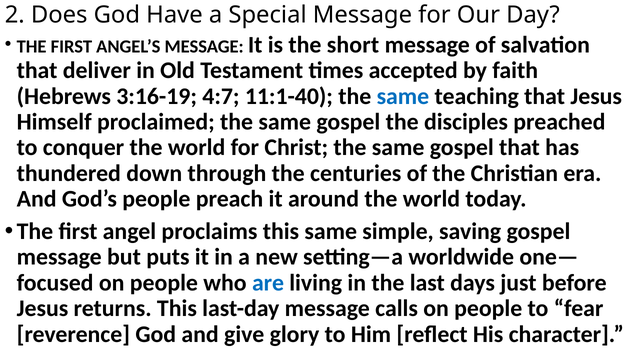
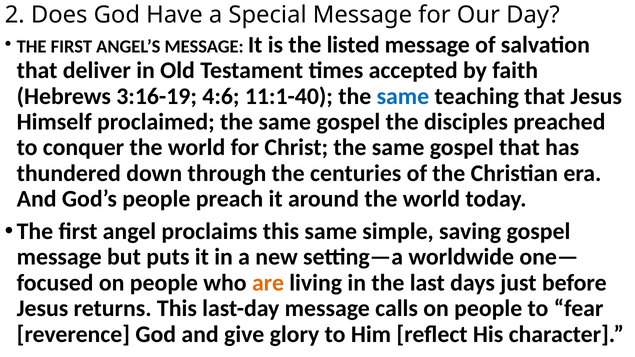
short: short -> listed
4:7: 4:7 -> 4:6
are colour: blue -> orange
